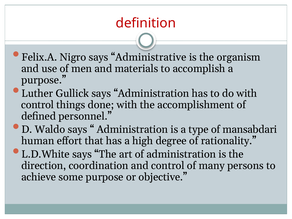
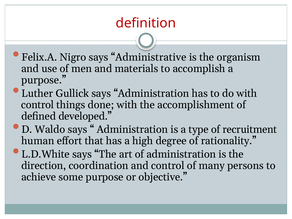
personnel: personnel -> developed
mansabdari: mansabdari -> recruitment
